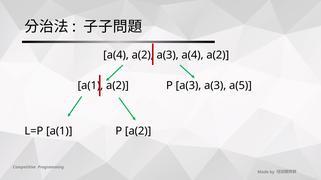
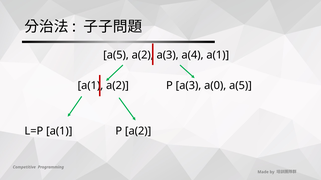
a(4 at (116, 55): a(4 -> a(5
a(3 a(4 a(2: a(2 -> a(1
a(3 a(3: a(3 -> a(0
